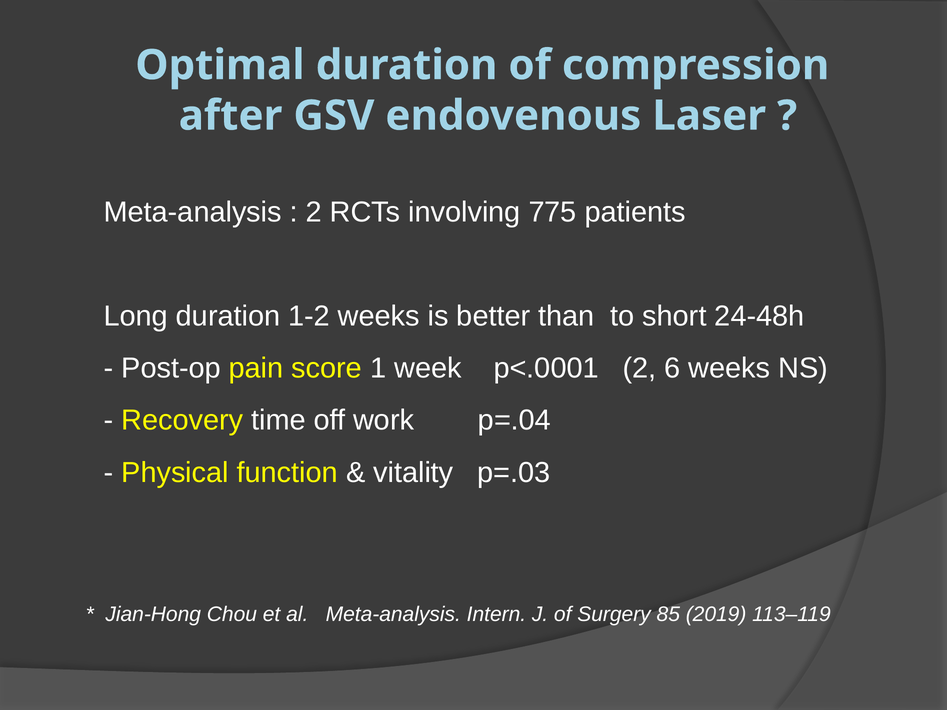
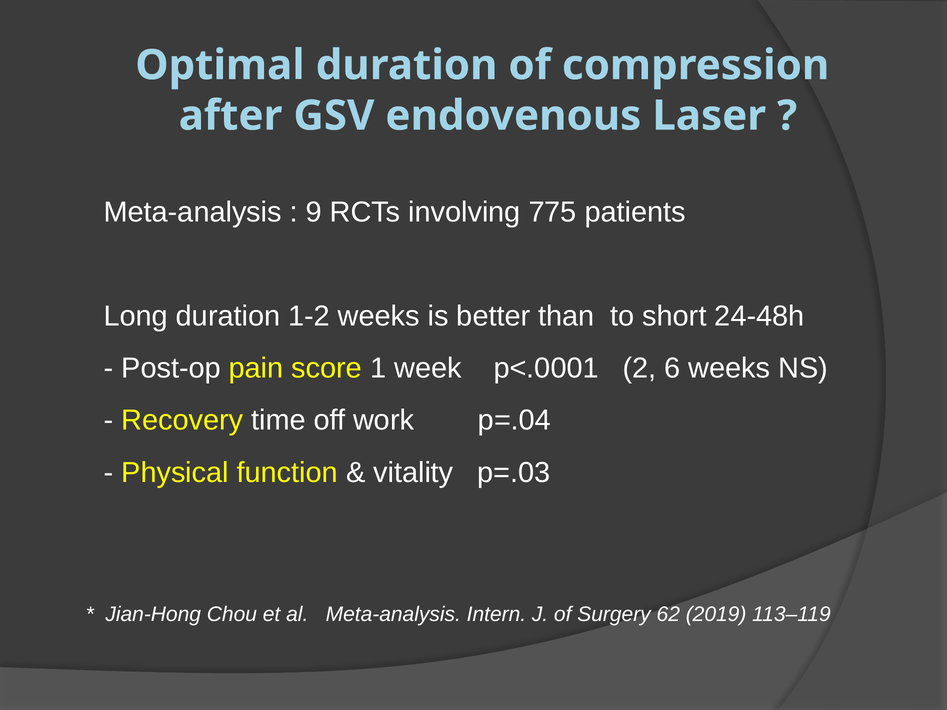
2 at (314, 212): 2 -> 9
85: 85 -> 62
